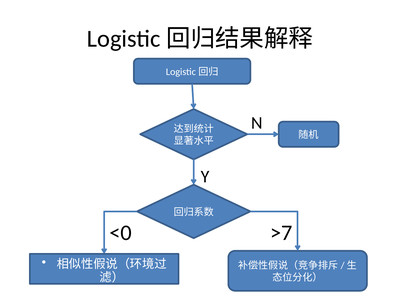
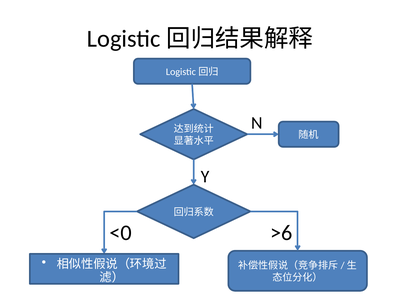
>7: >7 -> >6
